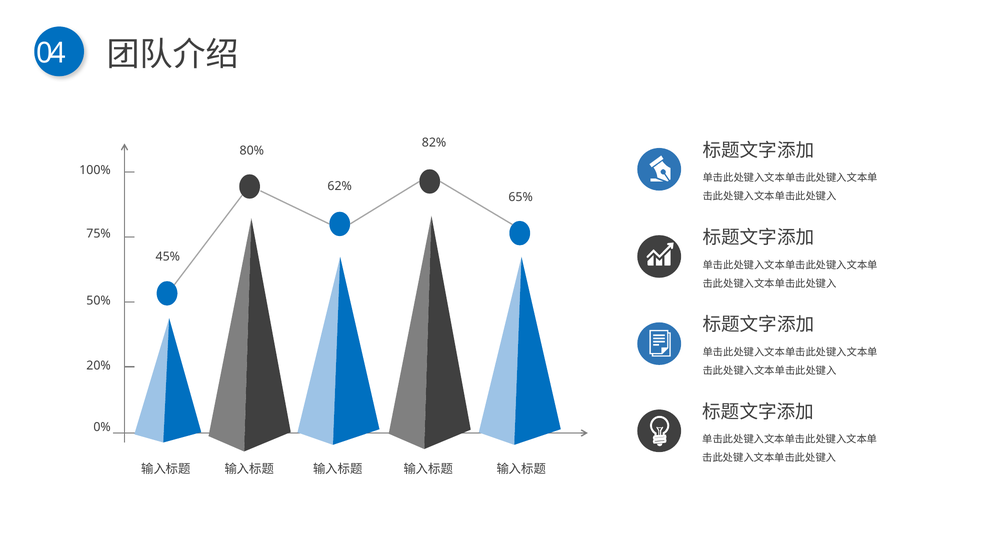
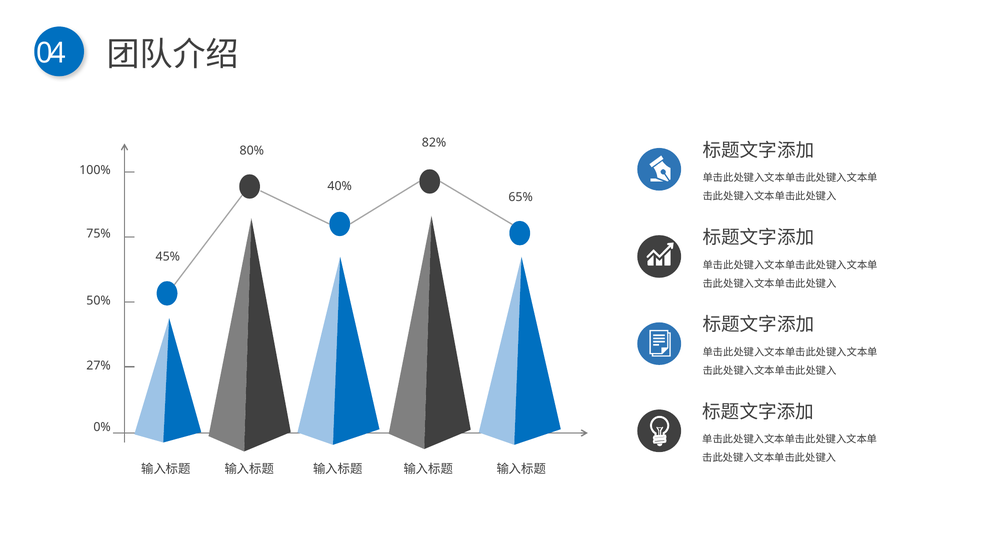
62%: 62% -> 40%
20%: 20% -> 27%
